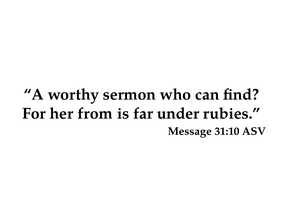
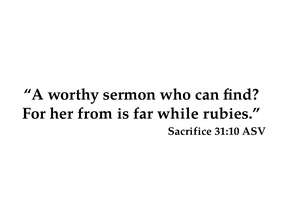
under: under -> while
Message: Message -> Sacrifice
